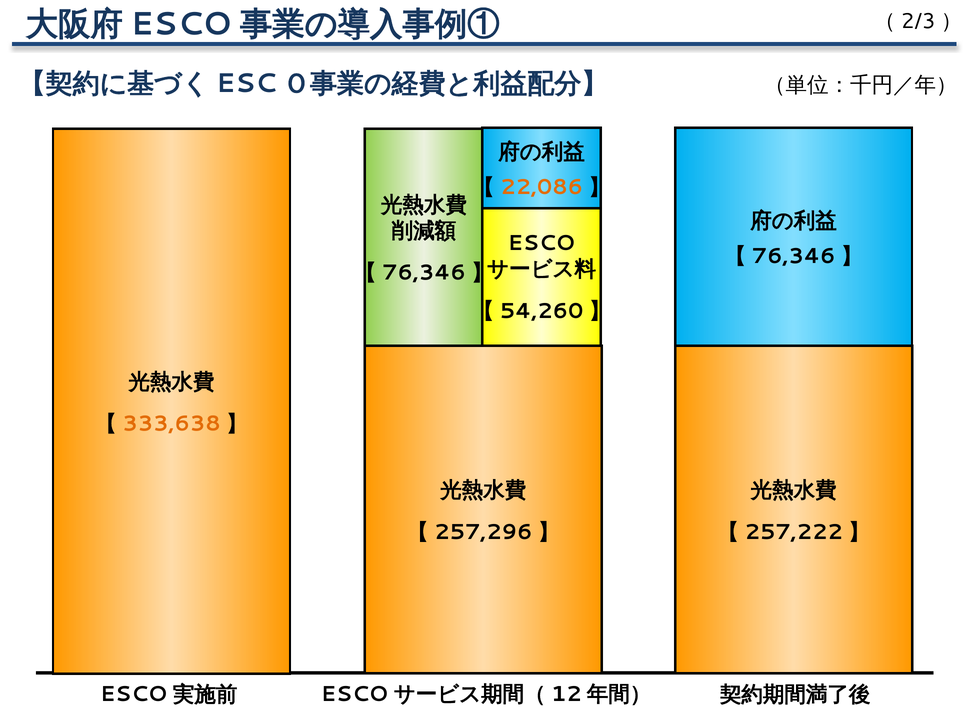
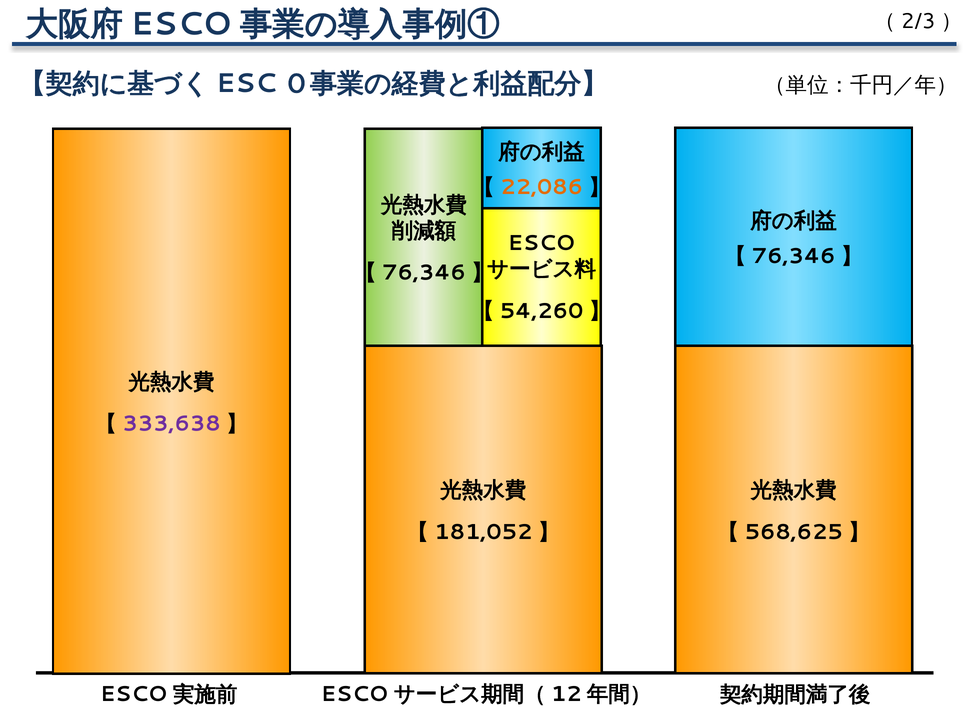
333,638 colour: orange -> purple
257,296: 257,296 -> 181,052
257,222: 257,222 -> 568,625
